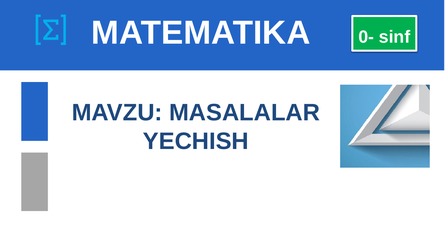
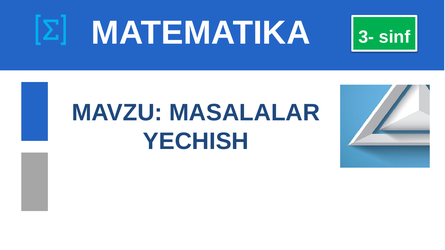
0-: 0- -> 3-
